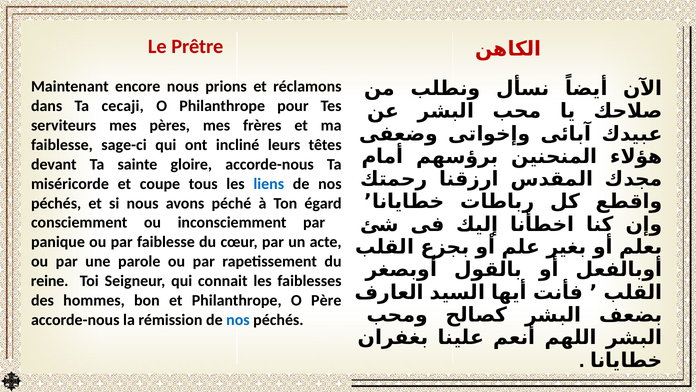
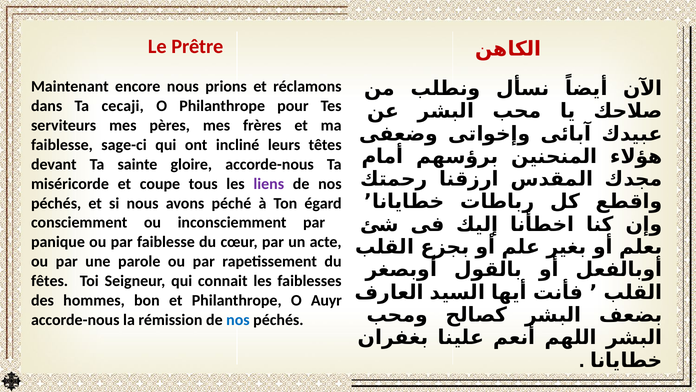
liens colour: blue -> purple
reine: reine -> fêtes
Père: Père -> Auyr
